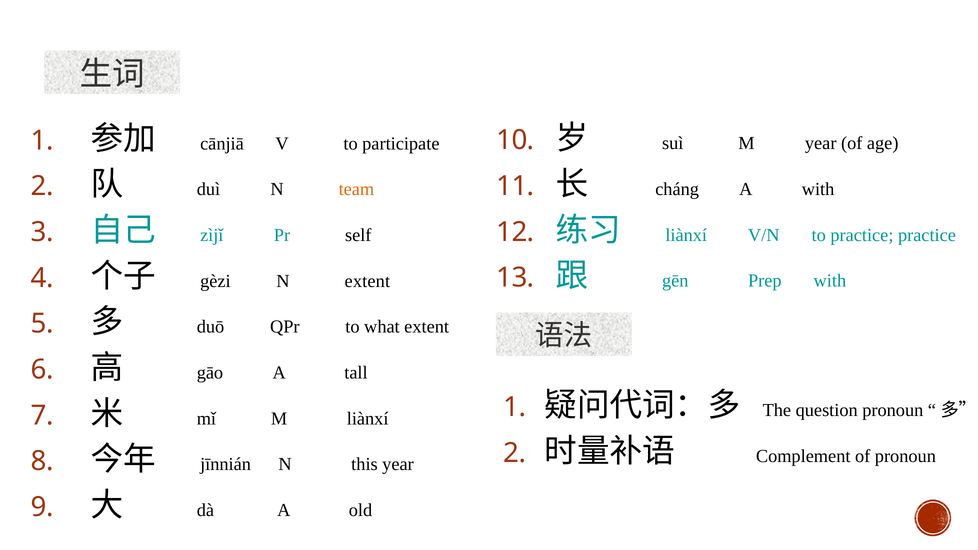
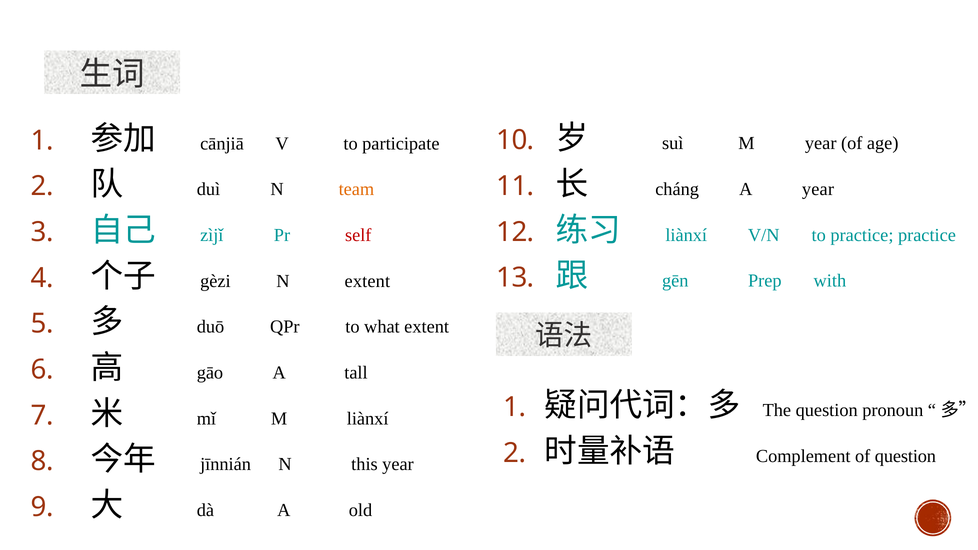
A with: with -> year
self colour: black -> red
of pronoun: pronoun -> question
